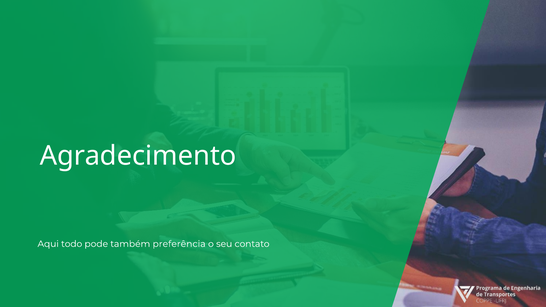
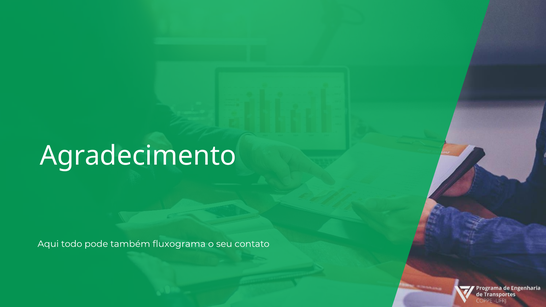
preferência: preferência -> fluxograma
